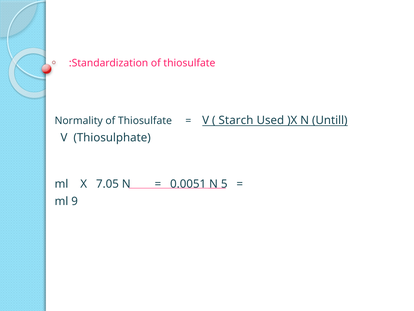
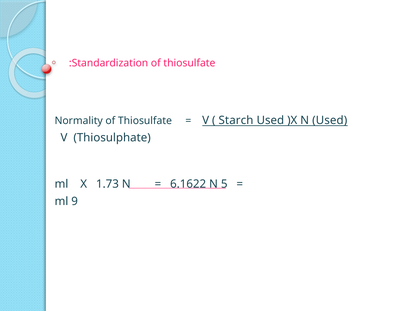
N Untill: Untill -> Used
7.05: 7.05 -> 1.73
0.0051: 0.0051 -> 6.1622
